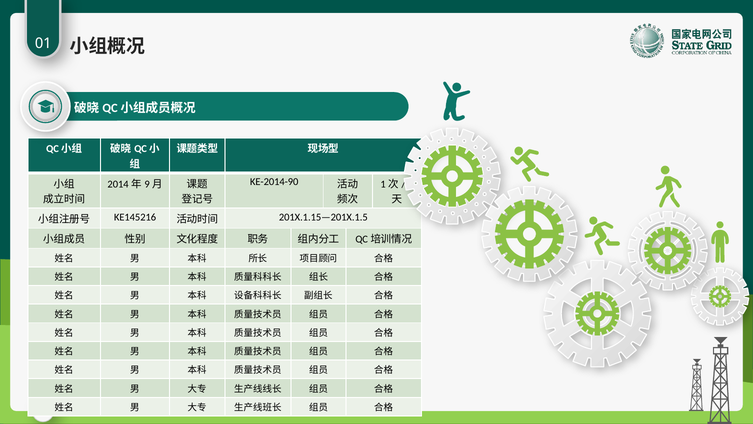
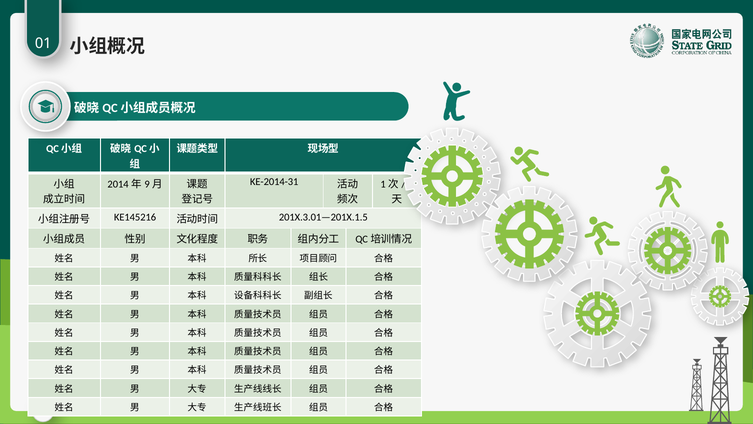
KE-2014-90: KE-2014-90 -> KE-2014-31
201X.1.15—201X.1.5: 201X.1.15—201X.1.5 -> 201X.3.01—201X.1.5
